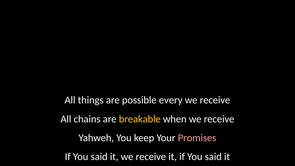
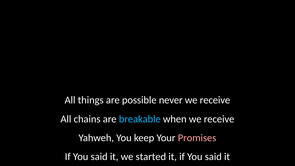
every: every -> never
breakable colour: yellow -> light blue
it we receive: receive -> started
